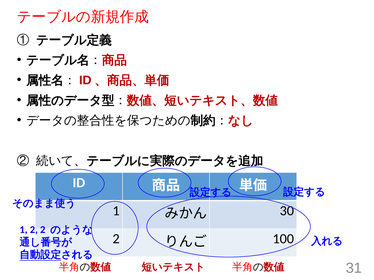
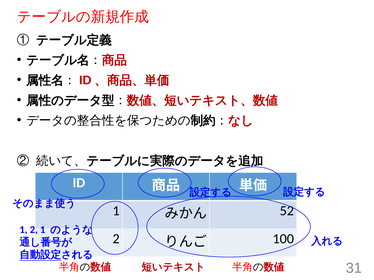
30: 30 -> 52
2 2: 2 -> 1
